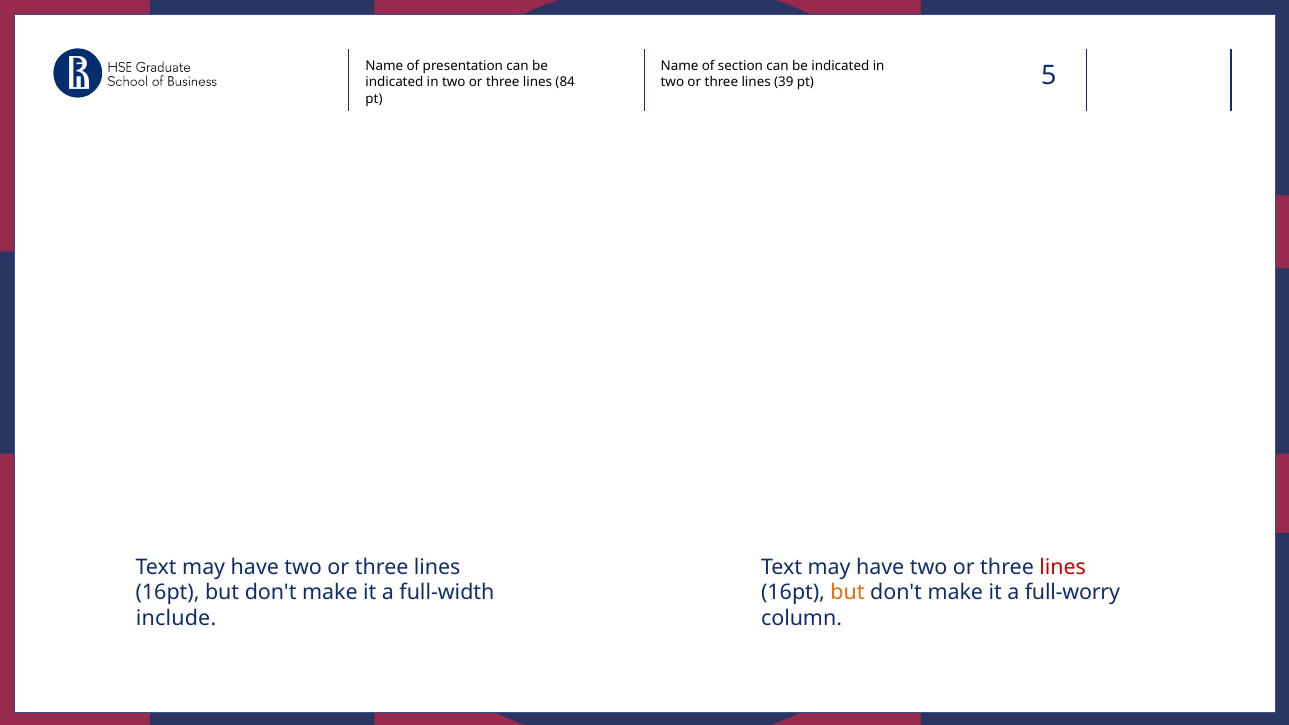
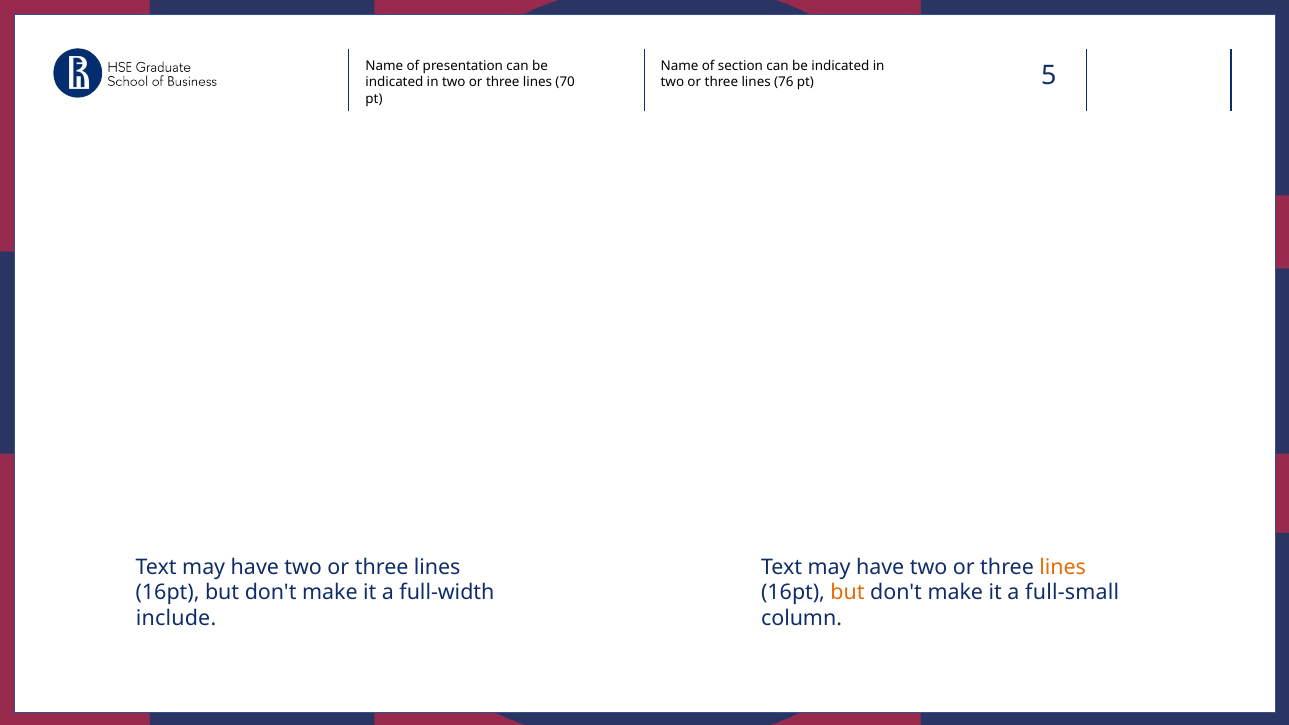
84: 84 -> 70
39: 39 -> 76
lines at (1063, 567) colour: red -> orange
full-worry: full-worry -> full-small
